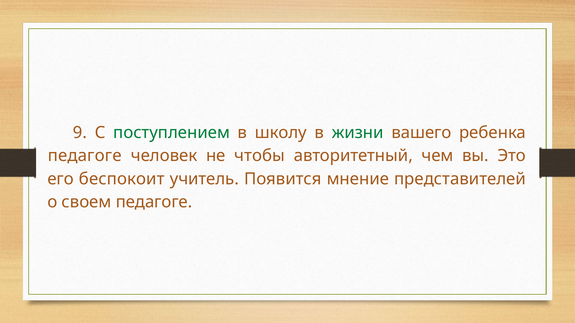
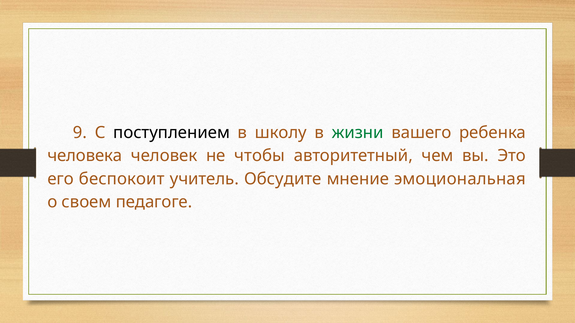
поступлением colour: green -> black
педагоге at (85, 156): педагоге -> человека
Появится: Появится -> Обсудите
представителей: представителей -> эмоциональная
